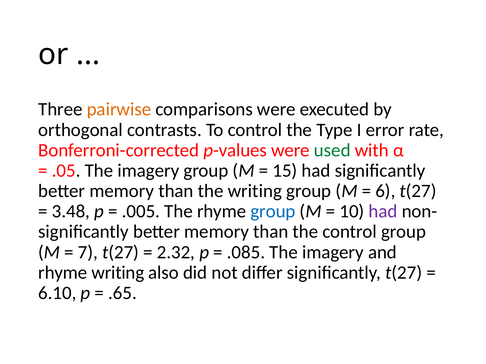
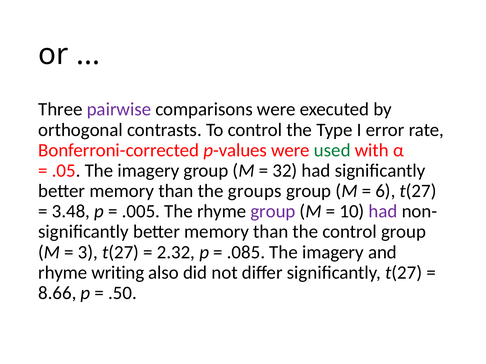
pairwise colour: orange -> purple
15: 15 -> 32
the writing: writing -> groups
group at (273, 212) colour: blue -> purple
7: 7 -> 3
6.10: 6.10 -> 8.66
.65: .65 -> .50
